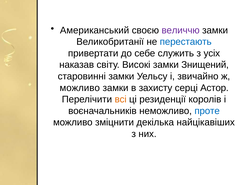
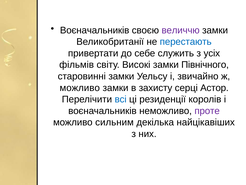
Американський at (95, 30): Американський -> Воєначальників
наказав: наказав -> фільмів
Знищений: Знищений -> Північного
всі colour: orange -> blue
проте colour: blue -> purple
зміцнити: зміцнити -> сильним
